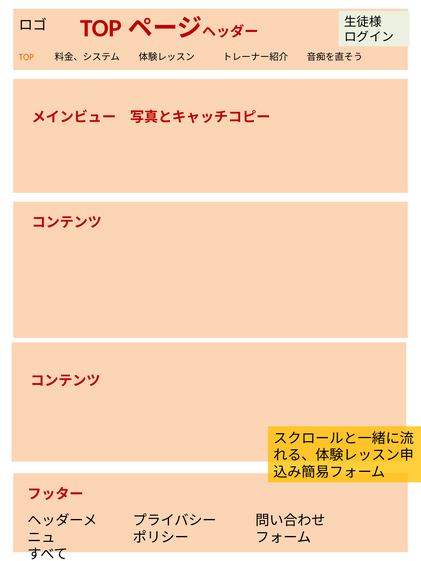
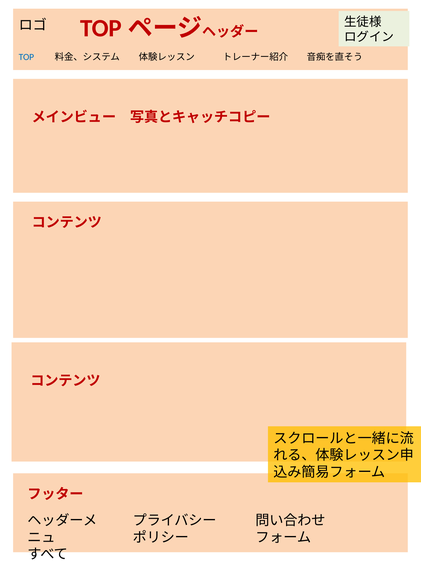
TOP colour: orange -> blue
